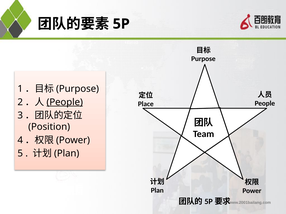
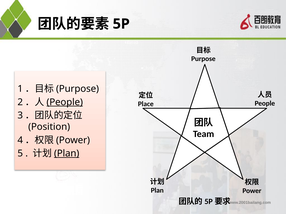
Plan at (67, 154) underline: none -> present
